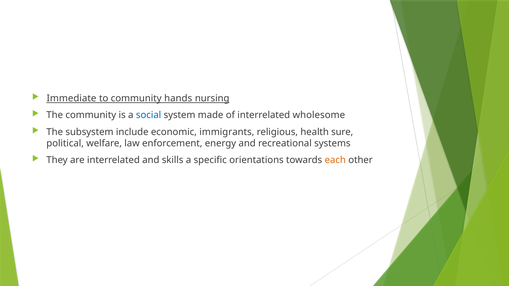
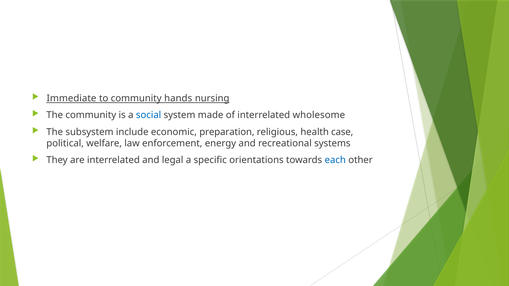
immigrants: immigrants -> preparation
sure: sure -> case
skills: skills -> legal
each colour: orange -> blue
